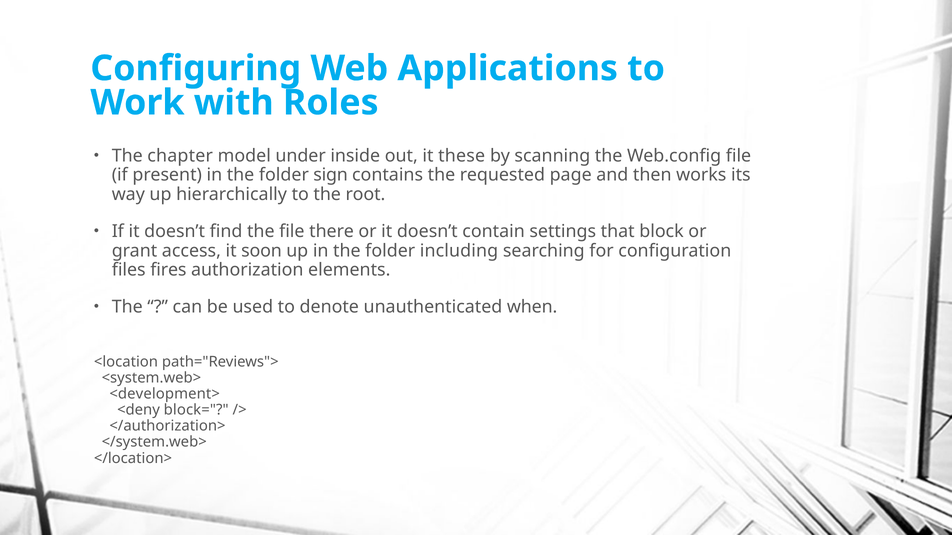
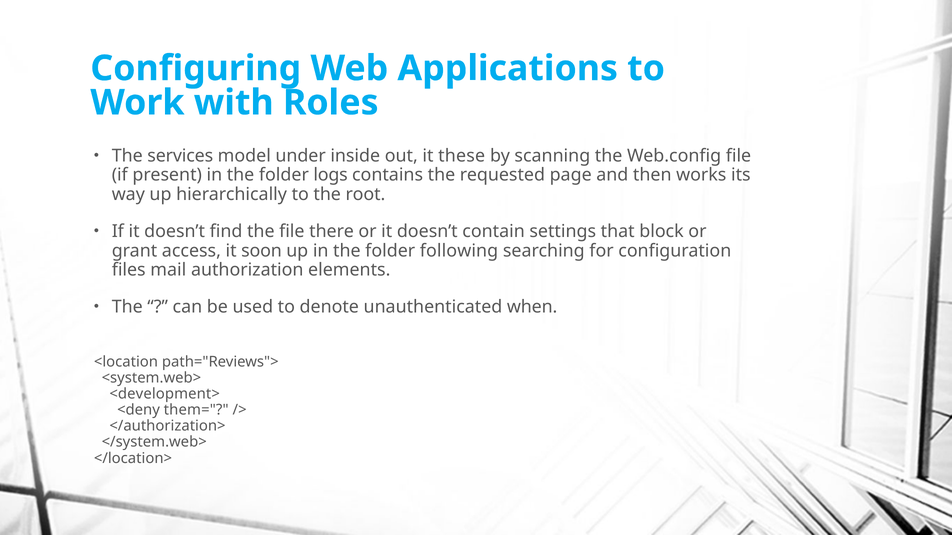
chapter: chapter -> services
sign: sign -> logs
including: including -> following
fires: fires -> mail
block=: block= -> them=
